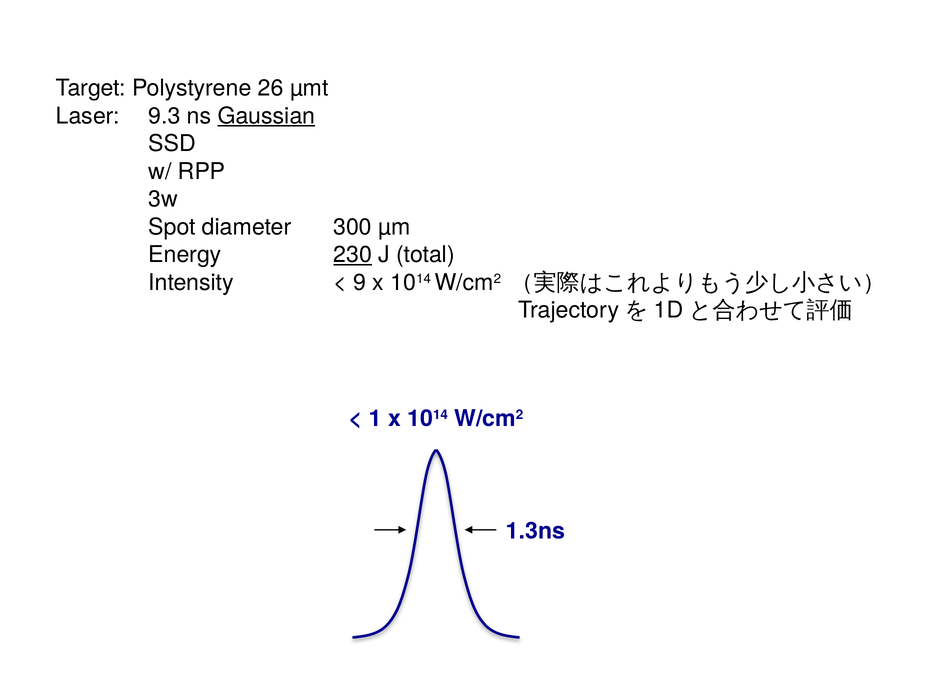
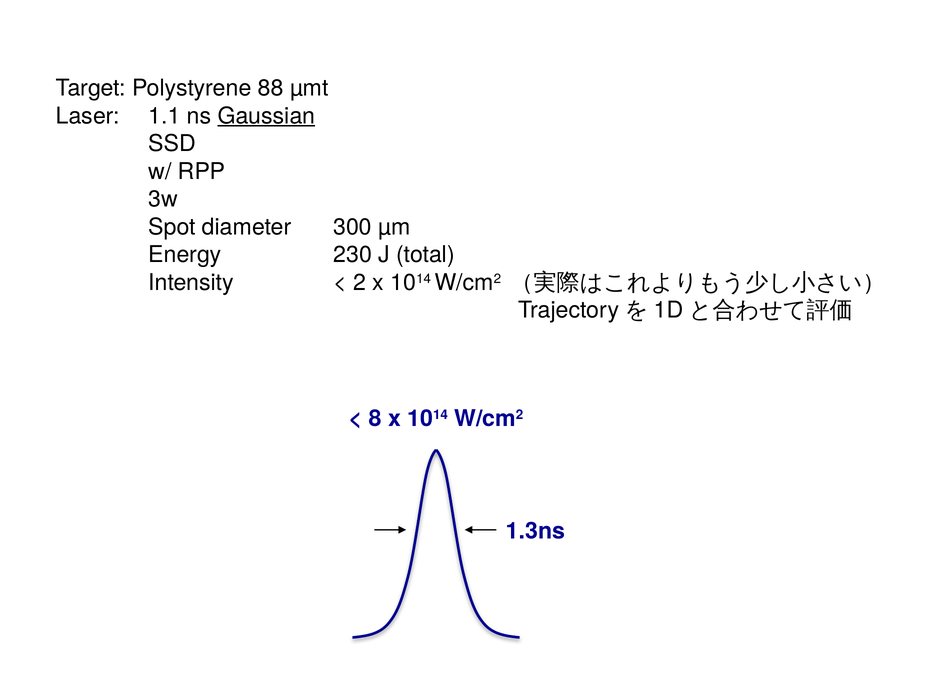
26: 26 -> 88
9.3: 9.3 -> 1.1
230 underline: present -> none
9: 9 -> 2
1: 1 -> 8
